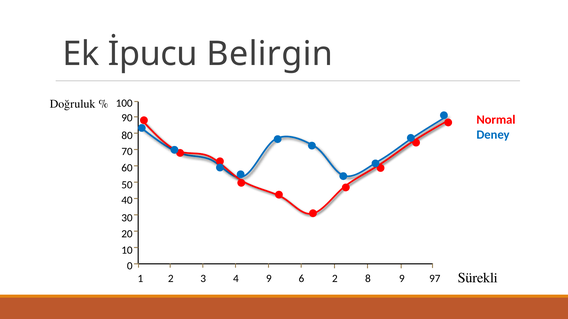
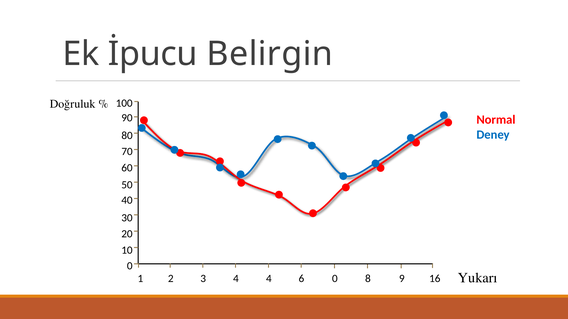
Sürekli: Sürekli -> Yukarı
4 9: 9 -> 4
6 2: 2 -> 0
97: 97 -> 16
